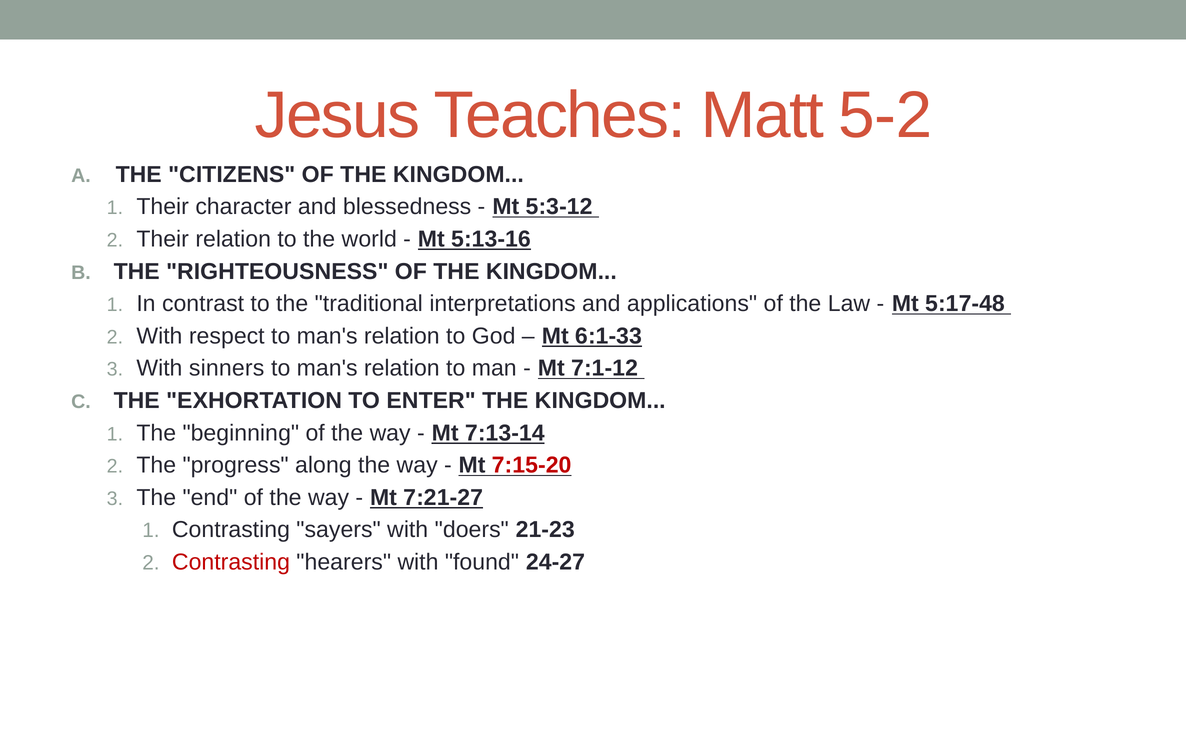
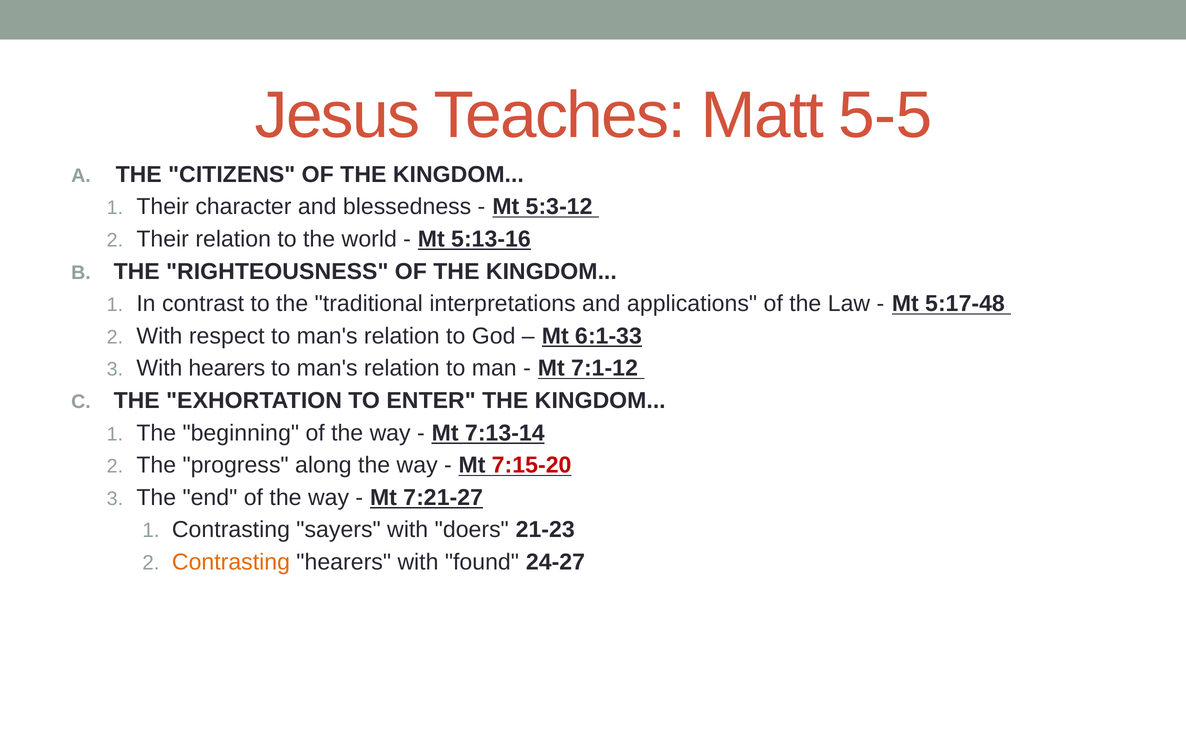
5-2: 5-2 -> 5-5
With sinners: sinners -> hearers
Contrasting at (231, 562) colour: red -> orange
